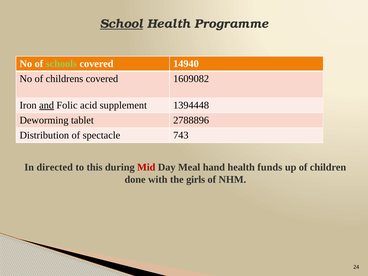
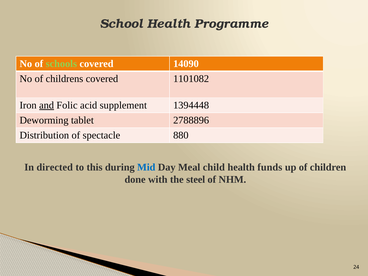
School underline: present -> none
14940: 14940 -> 14090
1609082: 1609082 -> 1101082
743: 743 -> 880
Mid colour: red -> blue
hand: hand -> child
girls: girls -> steel
